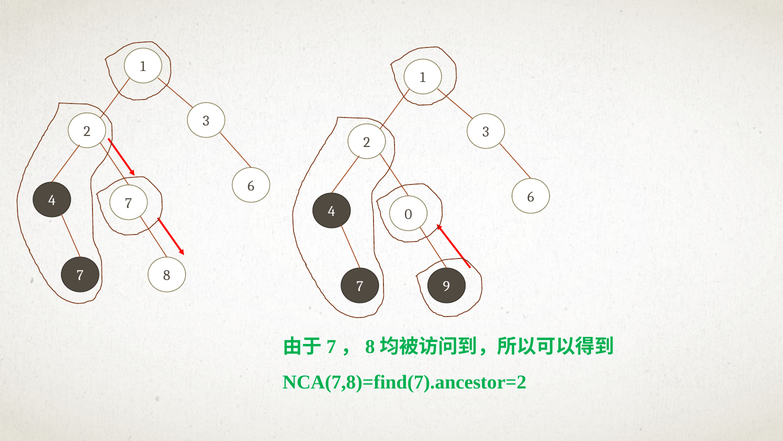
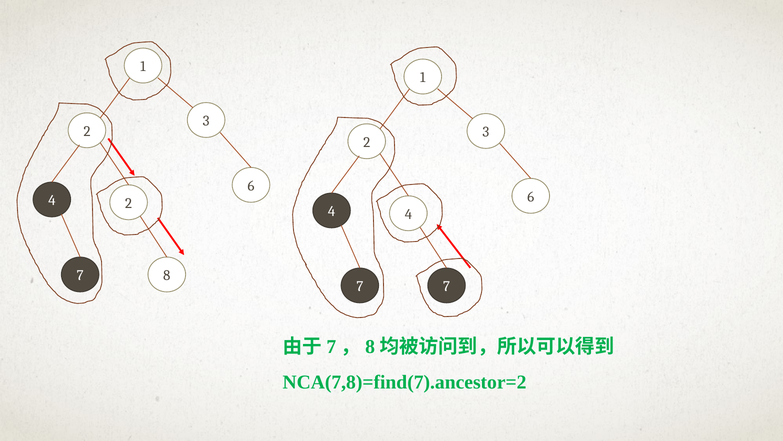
4 7: 7 -> 2
4 0: 0 -> 4
7 9: 9 -> 7
